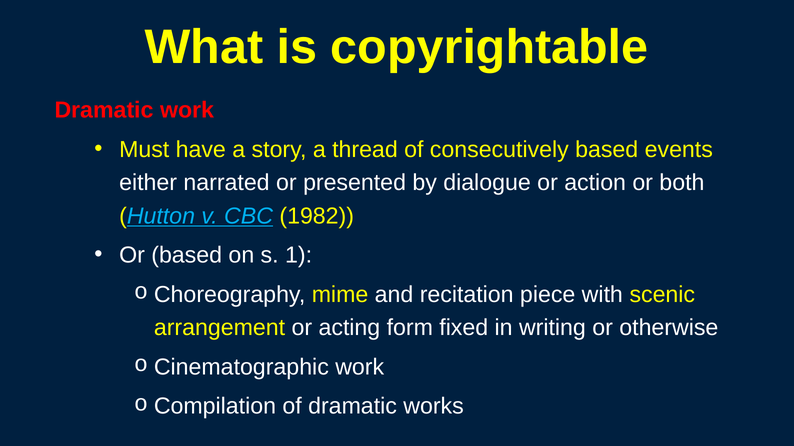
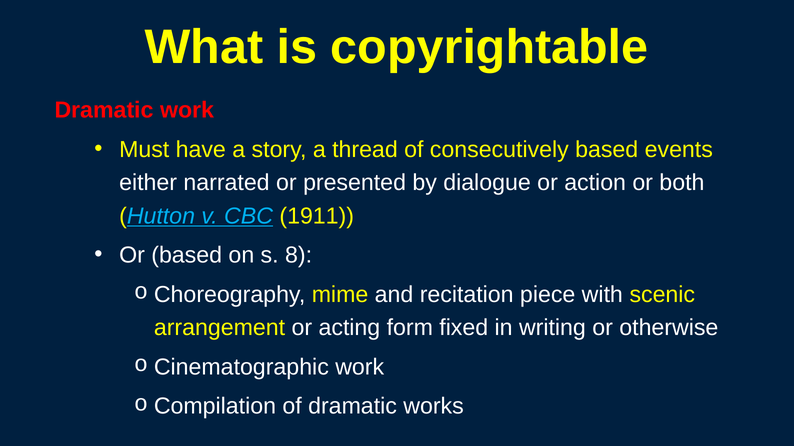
1982: 1982 -> 1911
1: 1 -> 8
